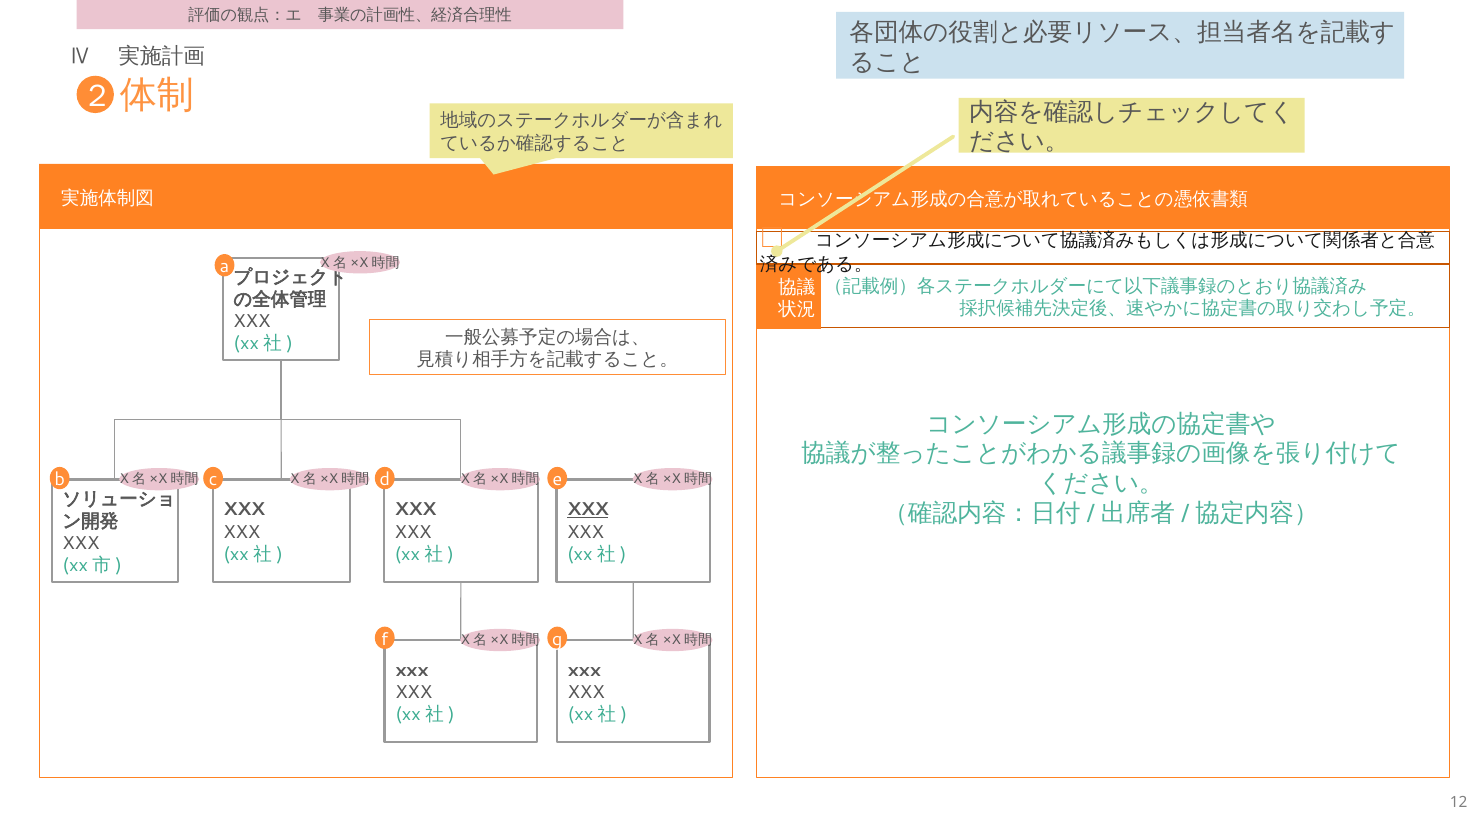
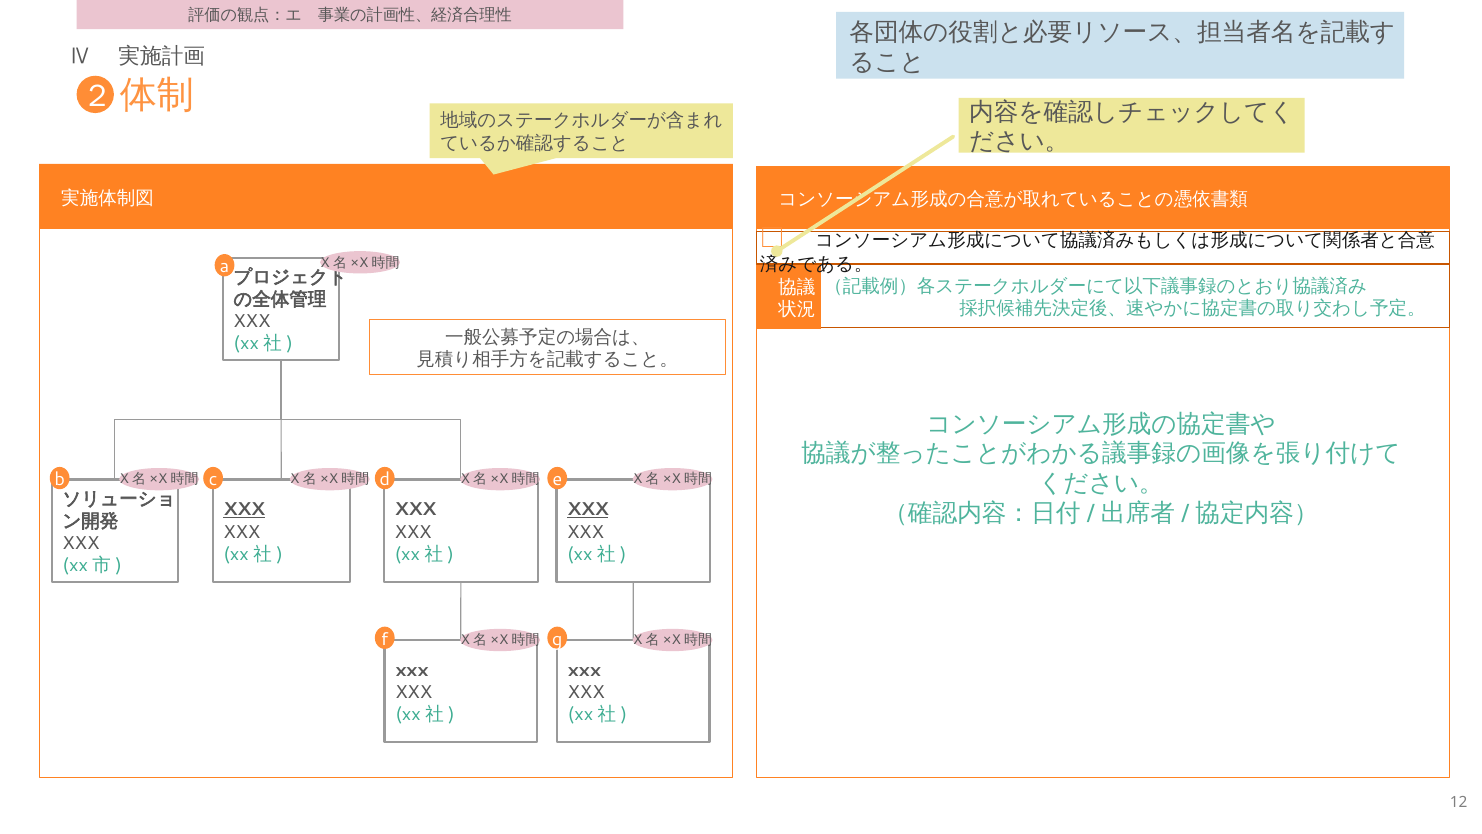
XXX at (244, 510) underline: none -> present
